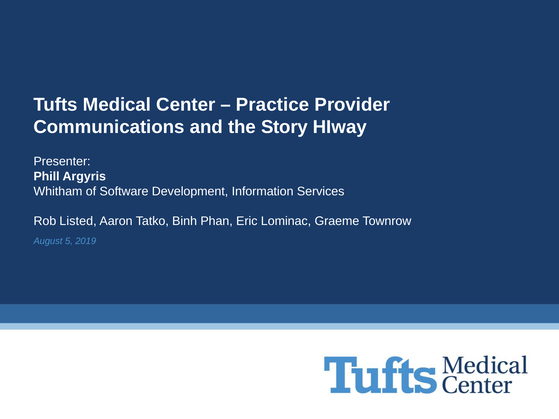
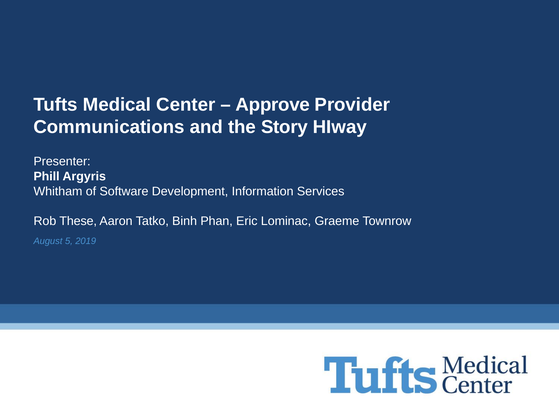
Practice: Practice -> Approve
Listed: Listed -> These
